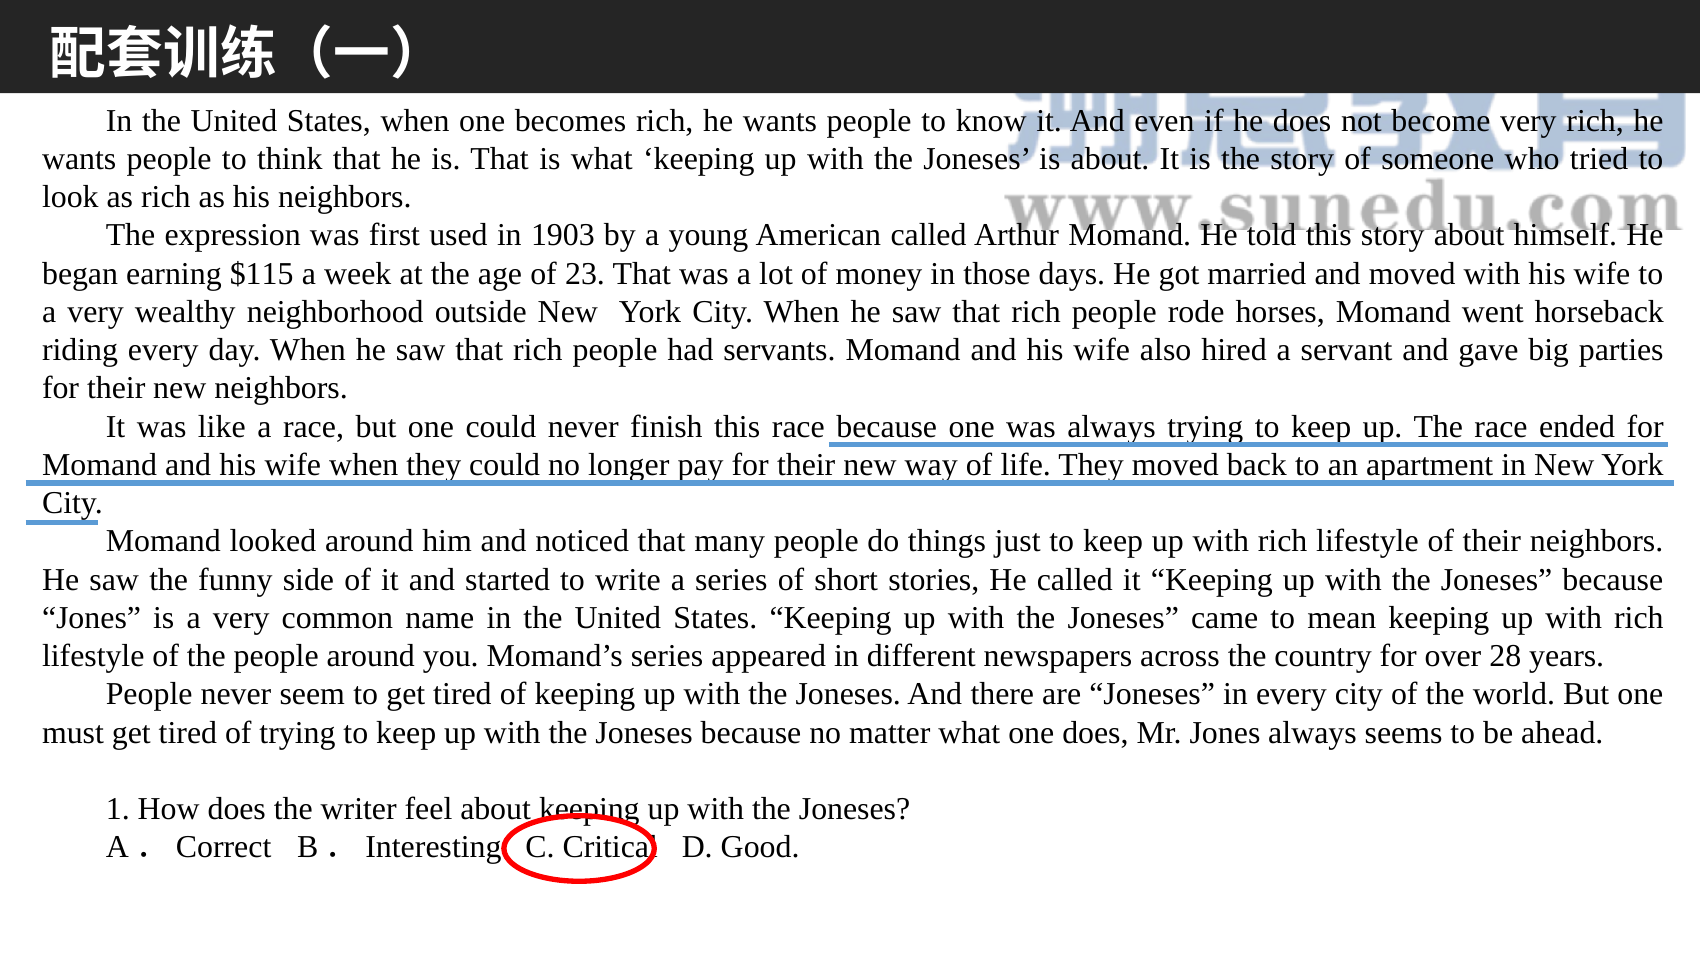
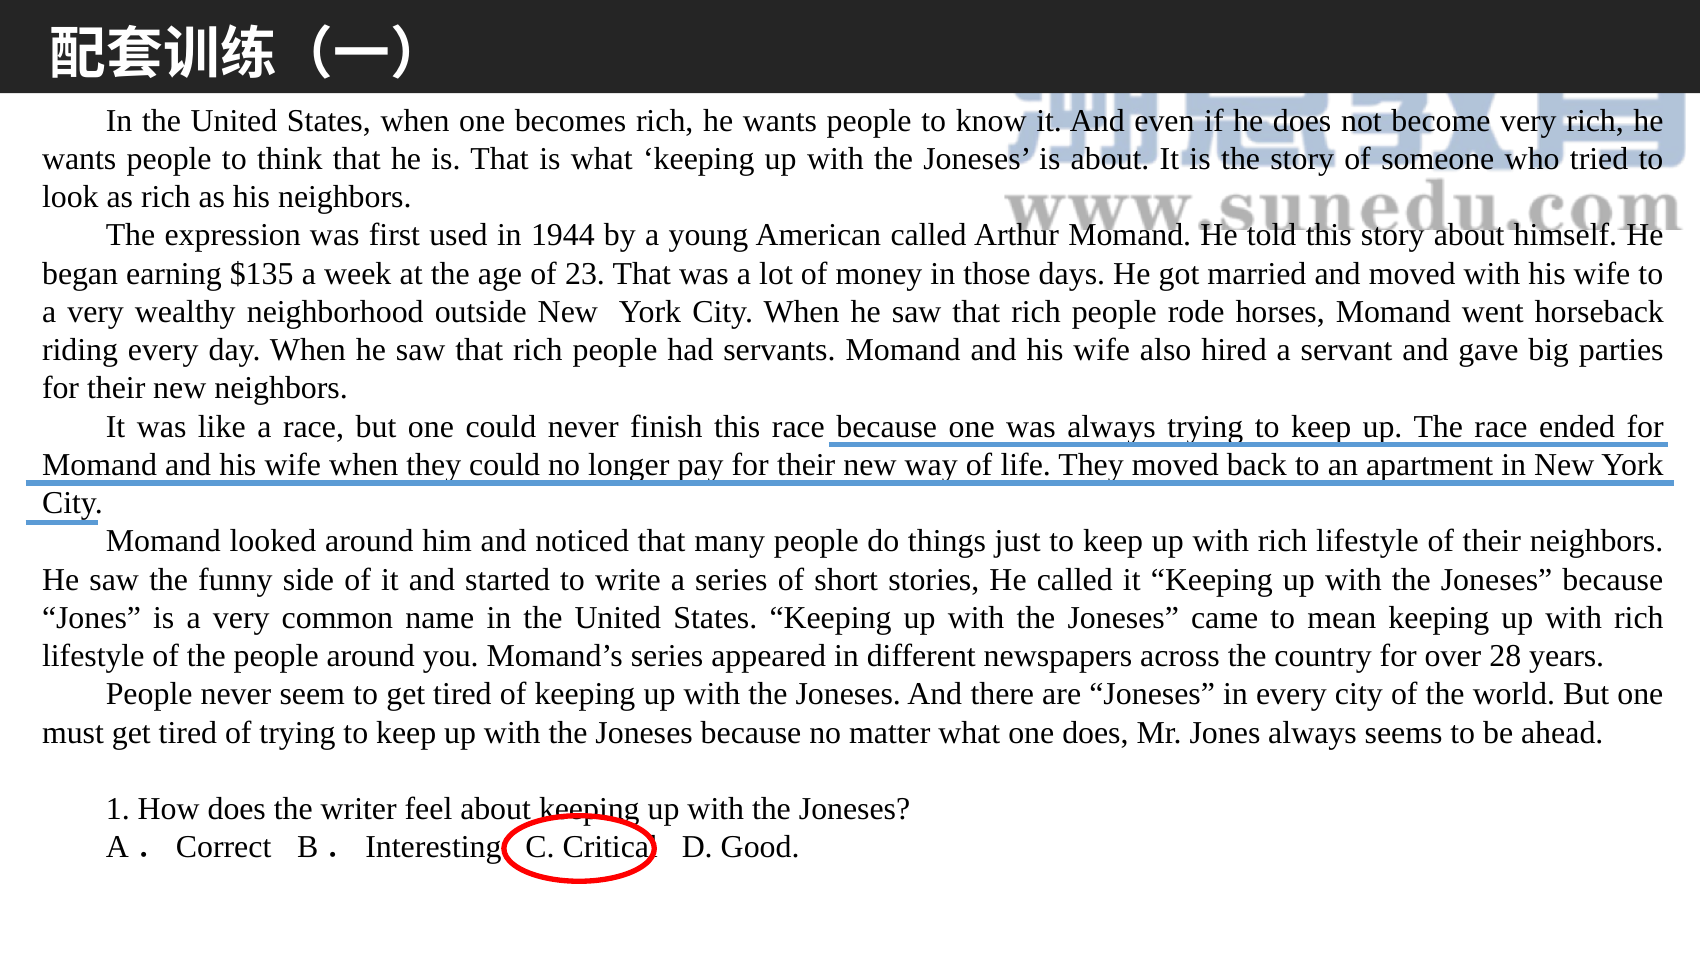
1903: 1903 -> 1944
$115: $115 -> $135
